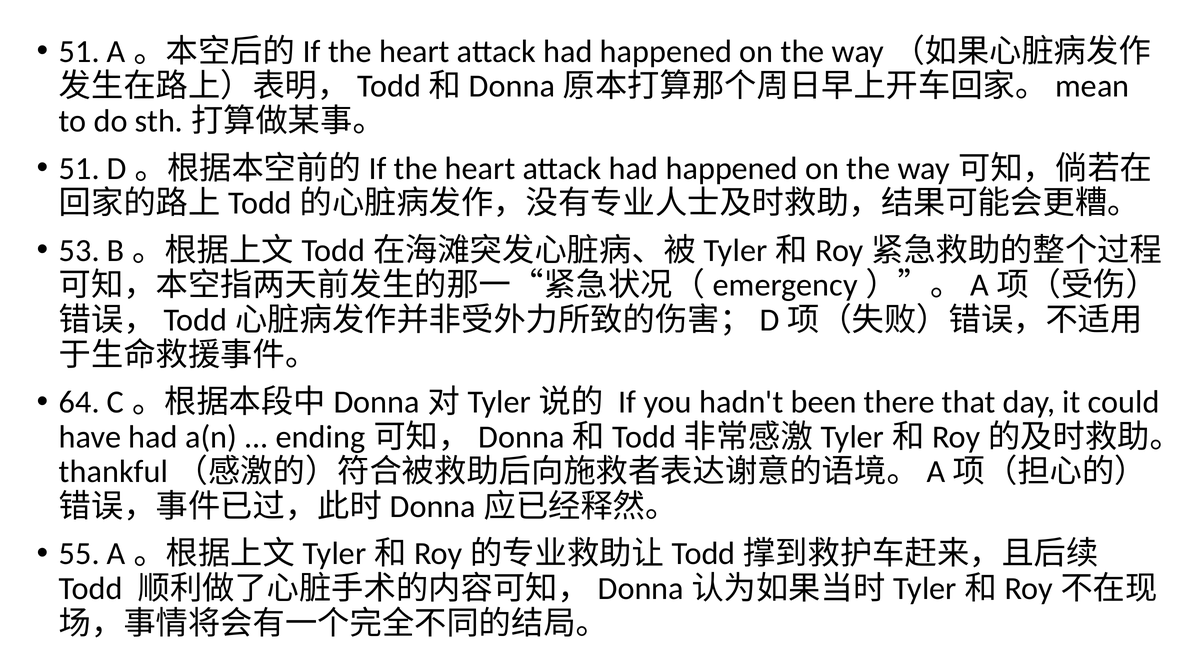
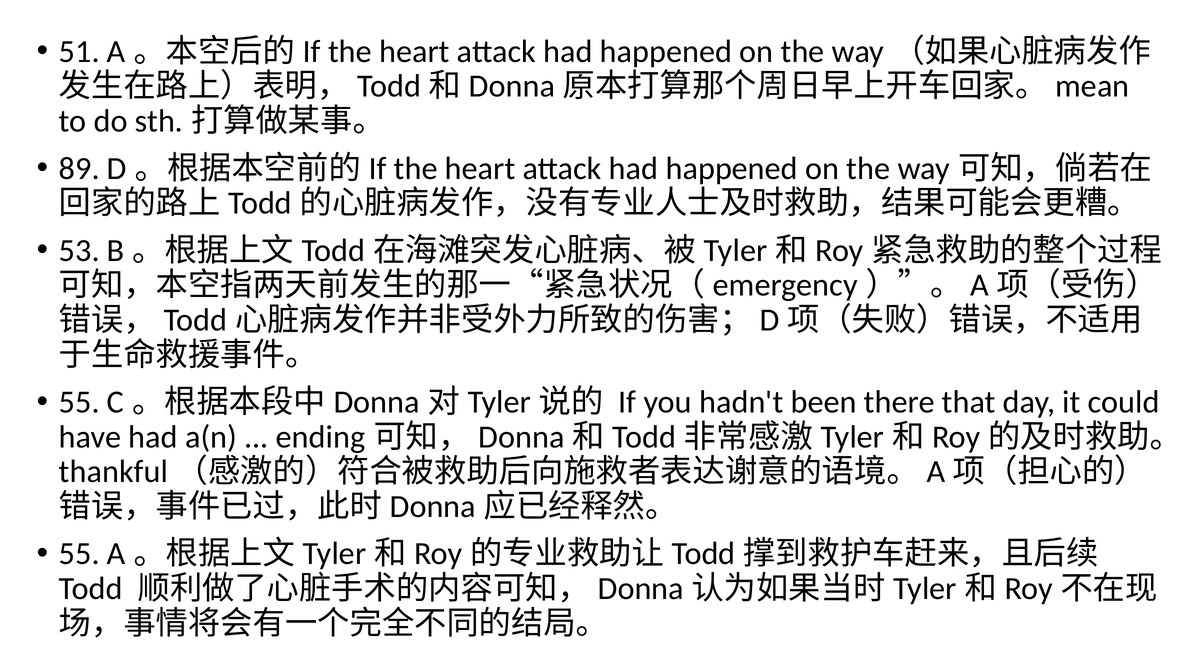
51 at (79, 168): 51 -> 89
64 at (79, 402): 64 -> 55
